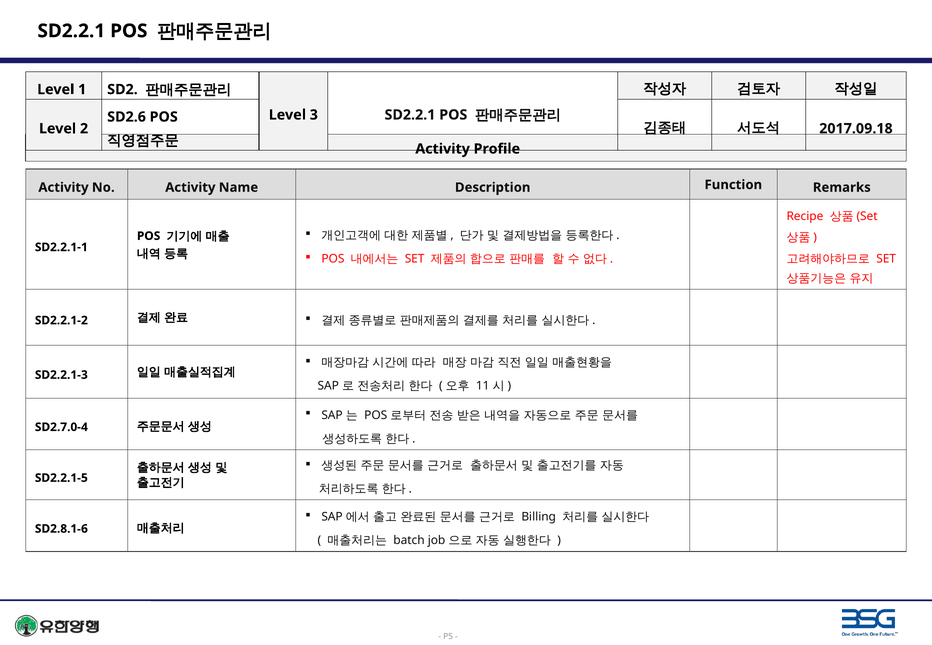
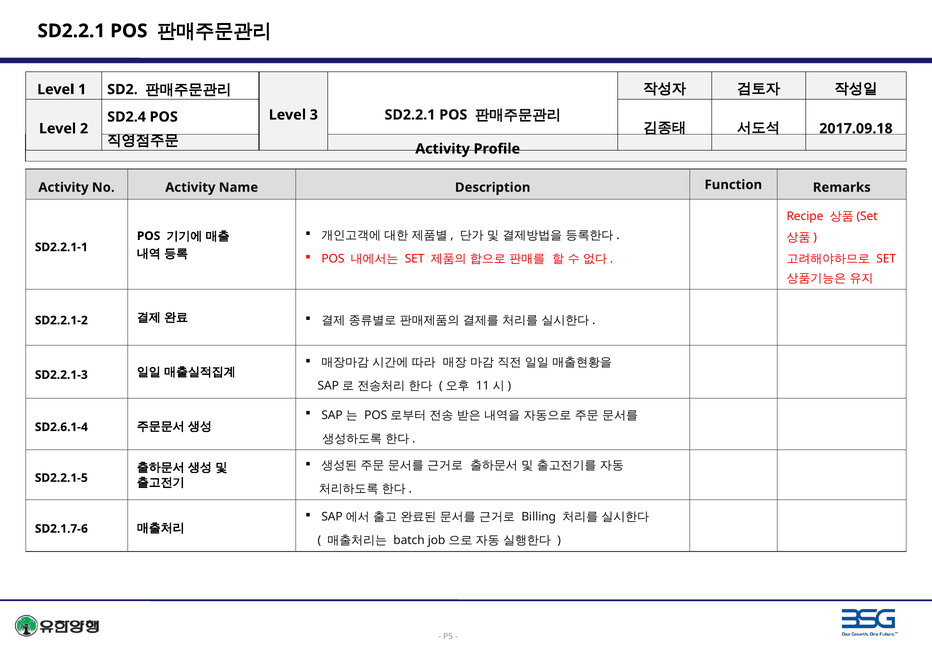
SD2.6: SD2.6 -> SD2.4
SD2.7.0-4: SD2.7.0-4 -> SD2.6.1-4
SD2.8.1-6: SD2.8.1-6 -> SD2.1.7-6
